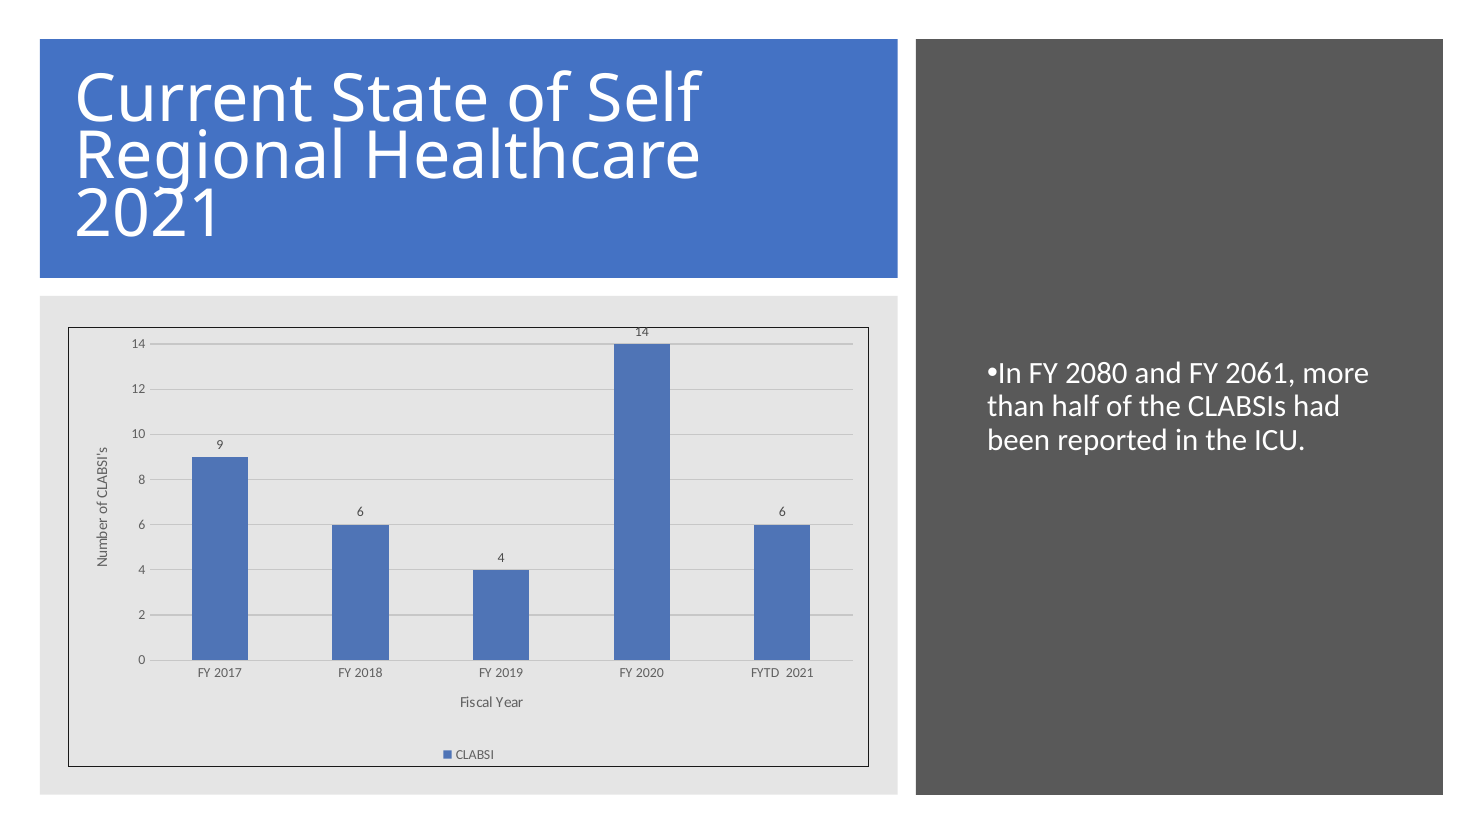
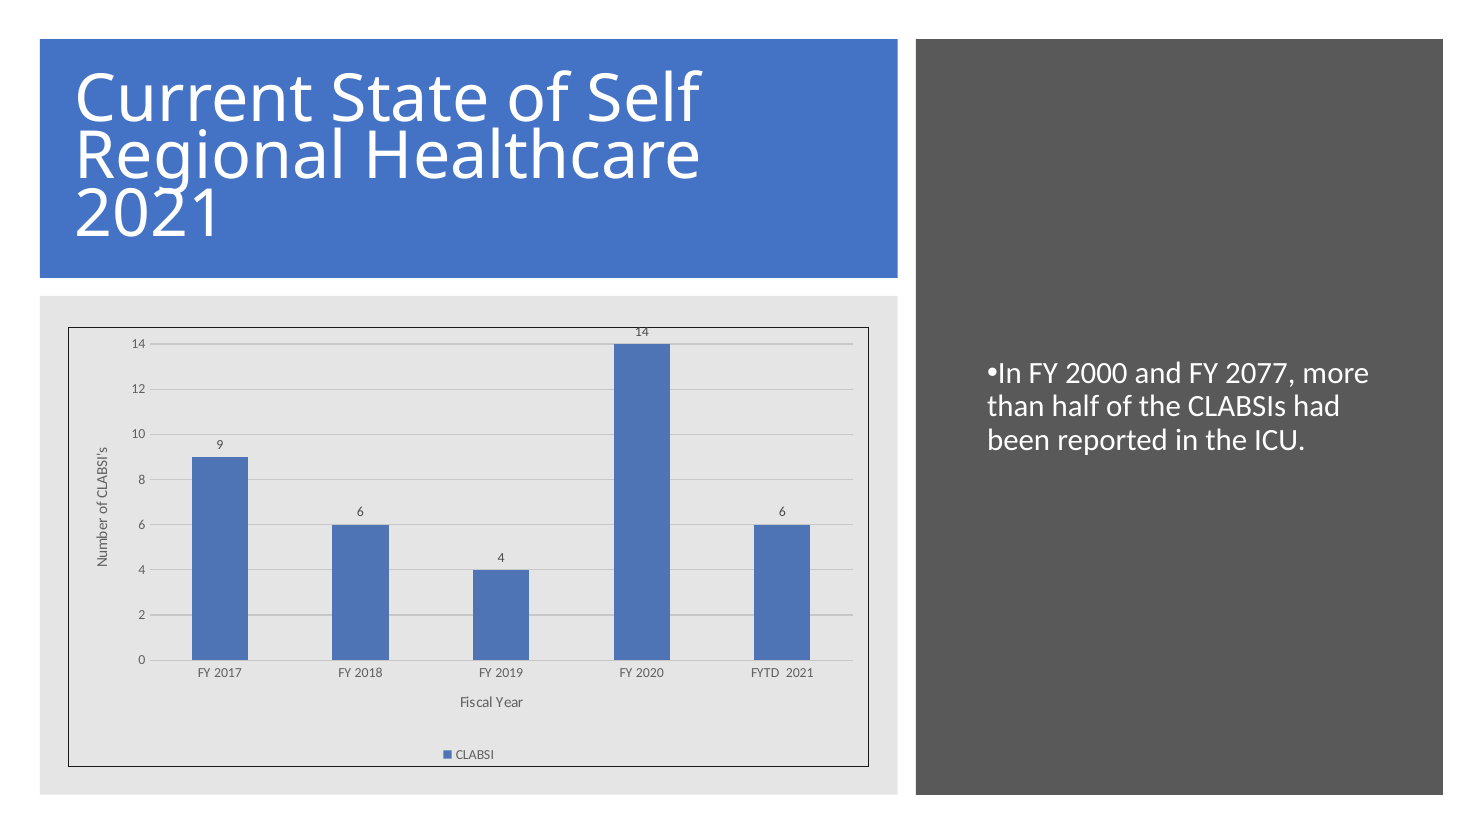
2080: 2080 -> 2000
2061: 2061 -> 2077
